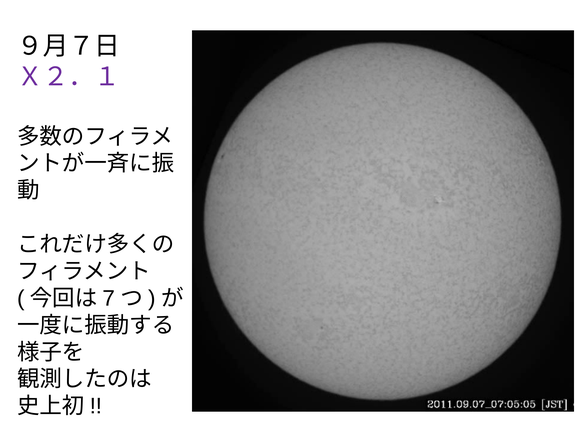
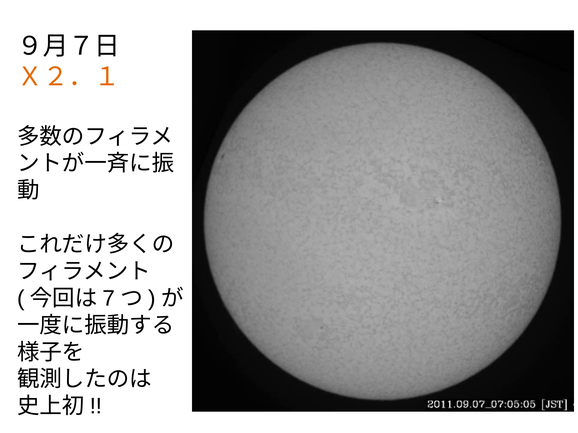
Ｘ２．１ colour: purple -> orange
